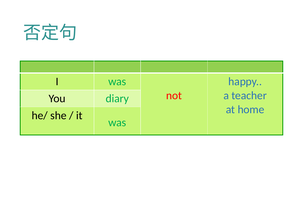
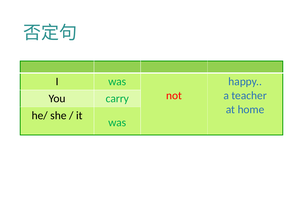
diary: diary -> carry
